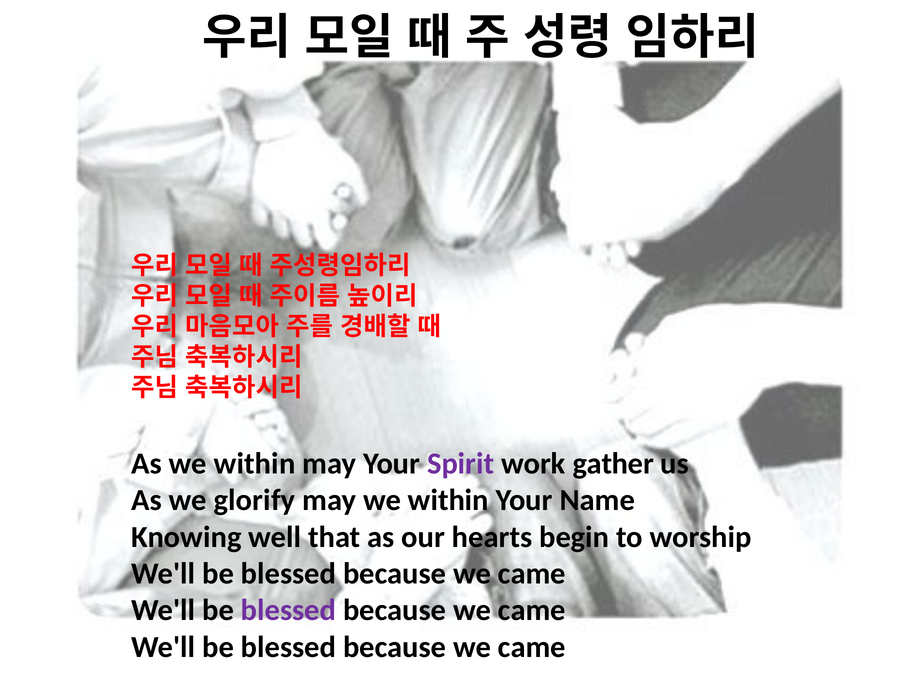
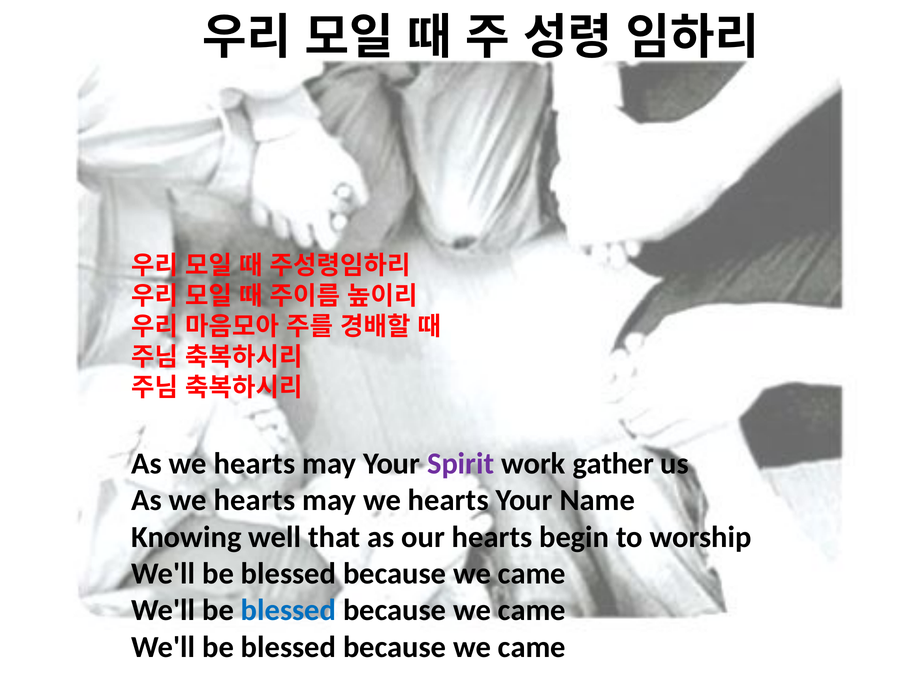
within at (255, 464): within -> hearts
glorify at (254, 500): glorify -> hearts
may we within: within -> hearts
blessed at (288, 610) colour: purple -> blue
